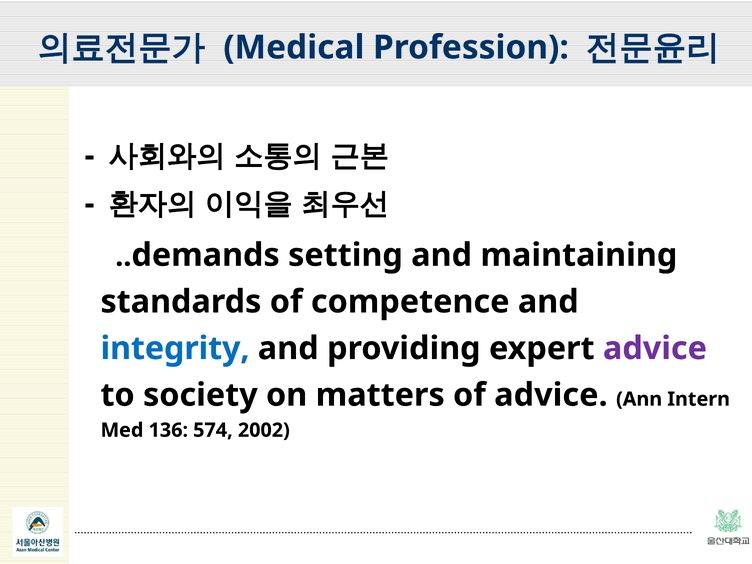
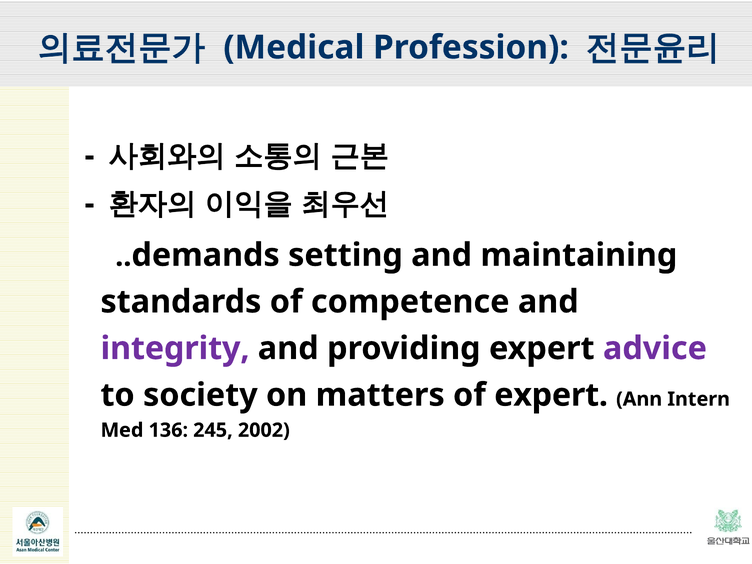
integrity colour: blue -> purple
of advice: advice -> expert
574: 574 -> 245
